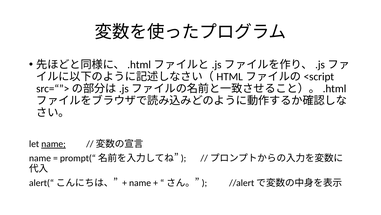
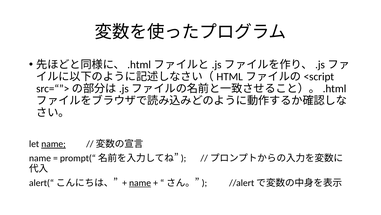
name at (140, 182) underline: none -> present
